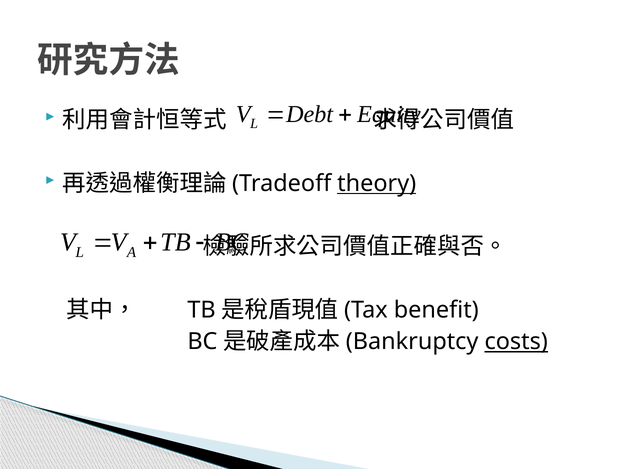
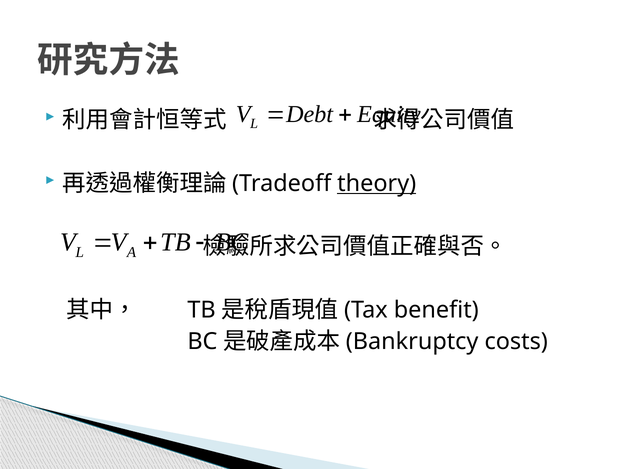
costs underline: present -> none
